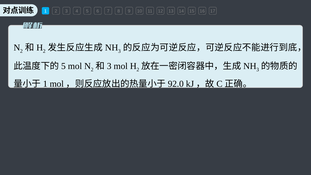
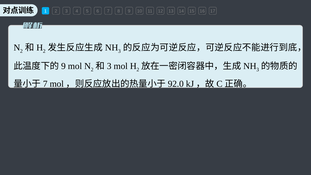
5 at (63, 66): 5 -> 9
1 at (45, 84): 1 -> 7
